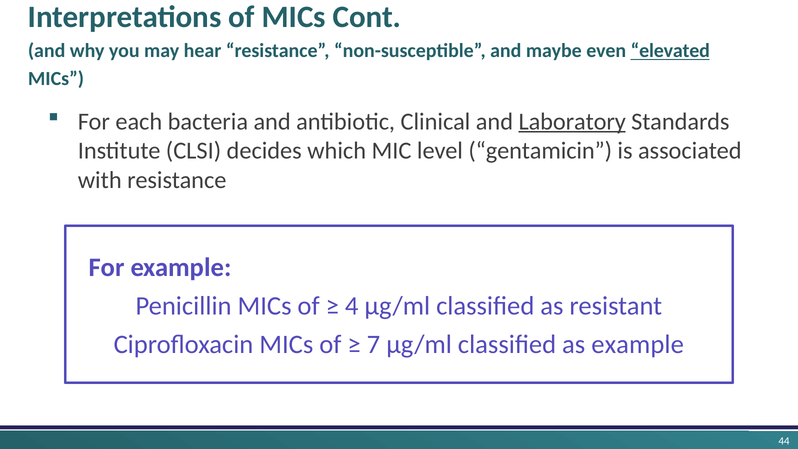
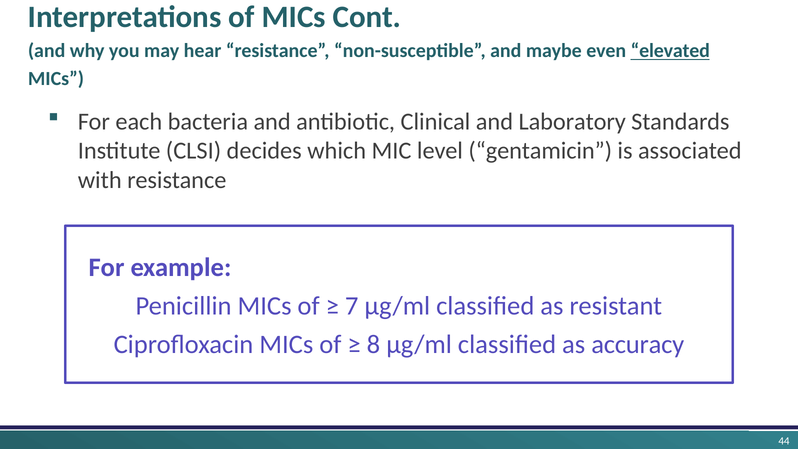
Laboratory underline: present -> none
4: 4 -> 7
7: 7 -> 8
as example: example -> accuracy
